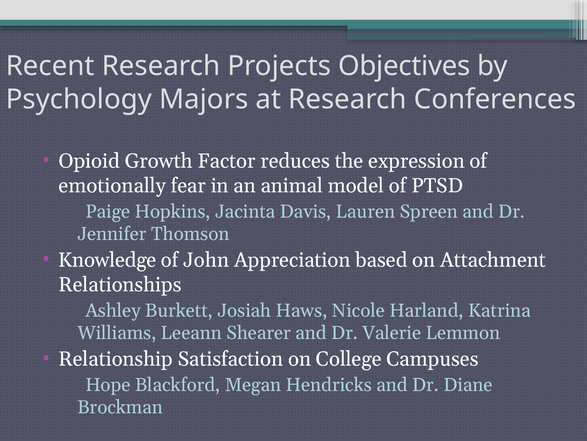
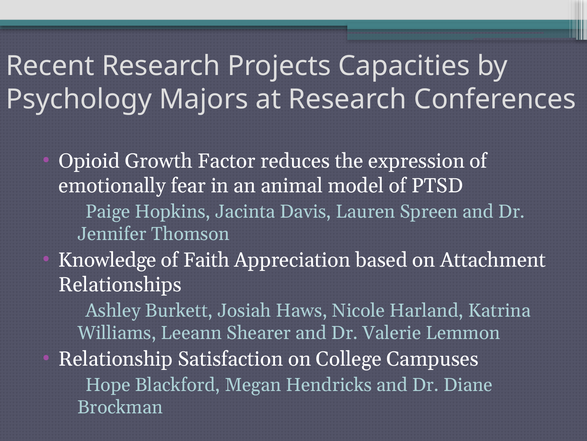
Objectives: Objectives -> Capacities
John: John -> Faith
